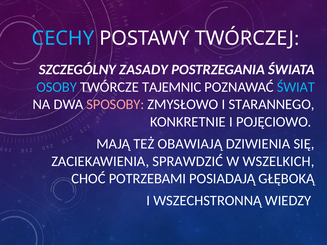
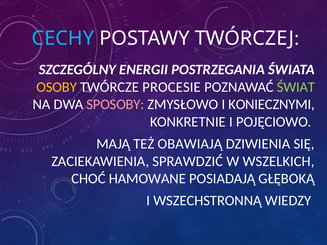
ZASADY: ZASADY -> ENERGII
OSOBY colour: light blue -> yellow
TAJEMNIC: TAJEMNIC -> PROCESIE
ŚWIAT colour: light blue -> light green
STARANNEGO: STARANNEGO -> KONIECZNYMI
POTRZEBAMI: POTRZEBAMI -> HAMOWANE
